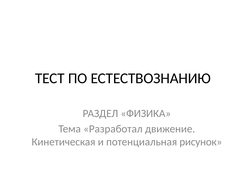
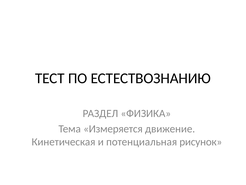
Разработал: Разработал -> Измеряется
